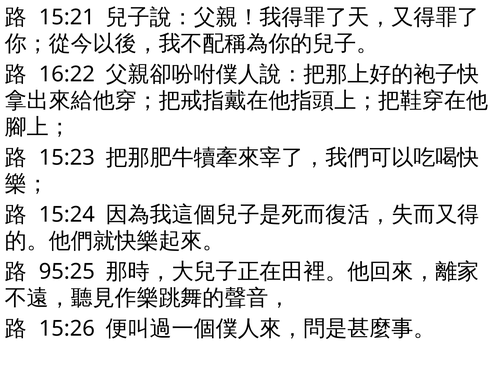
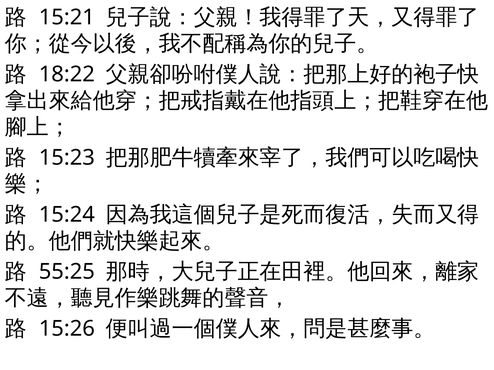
16:22: 16:22 -> 18:22
95:25: 95:25 -> 55:25
